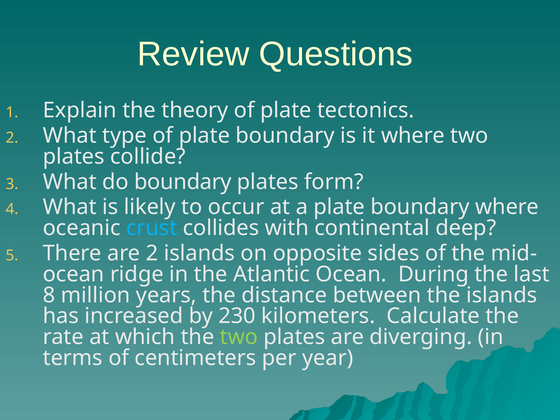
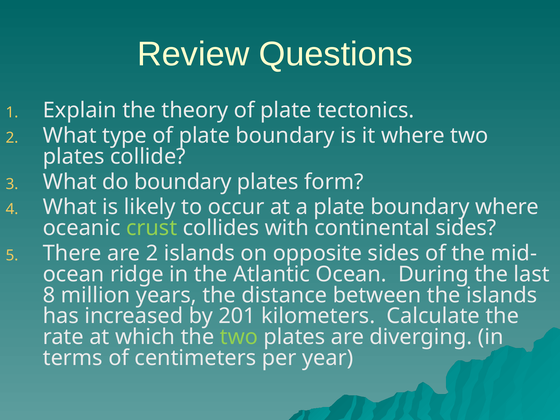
crust colour: light blue -> light green
continental deep: deep -> sides
230: 230 -> 201
